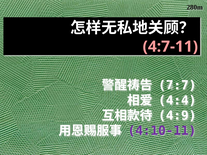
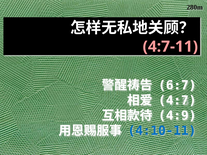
7:7: 7:7 -> 6:7
4:4: 4:4 -> 4:7
4:10-11 colour: purple -> blue
